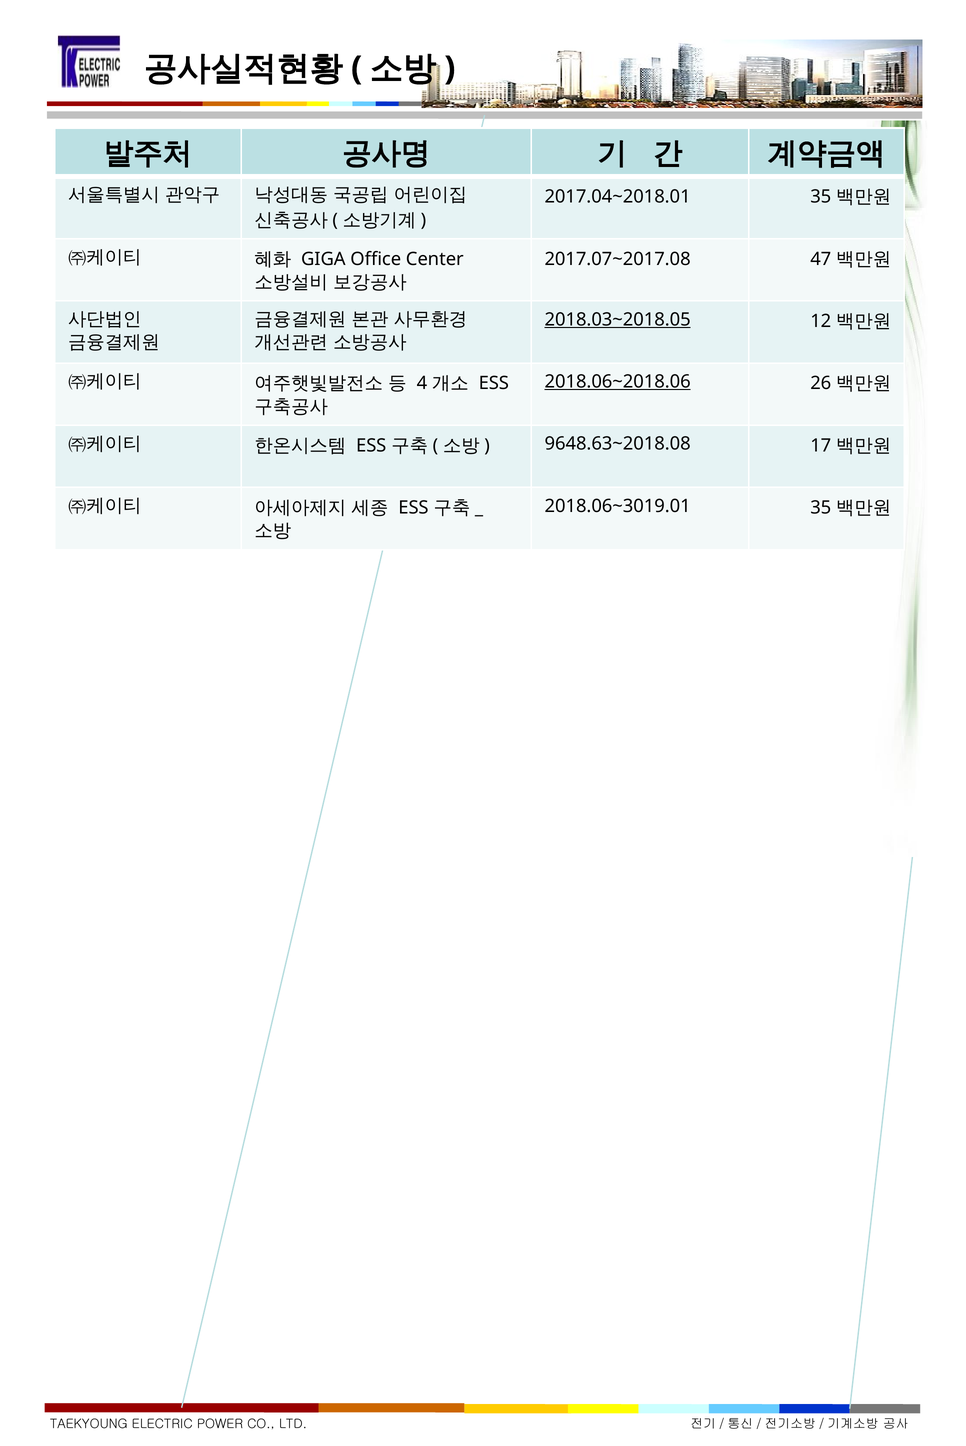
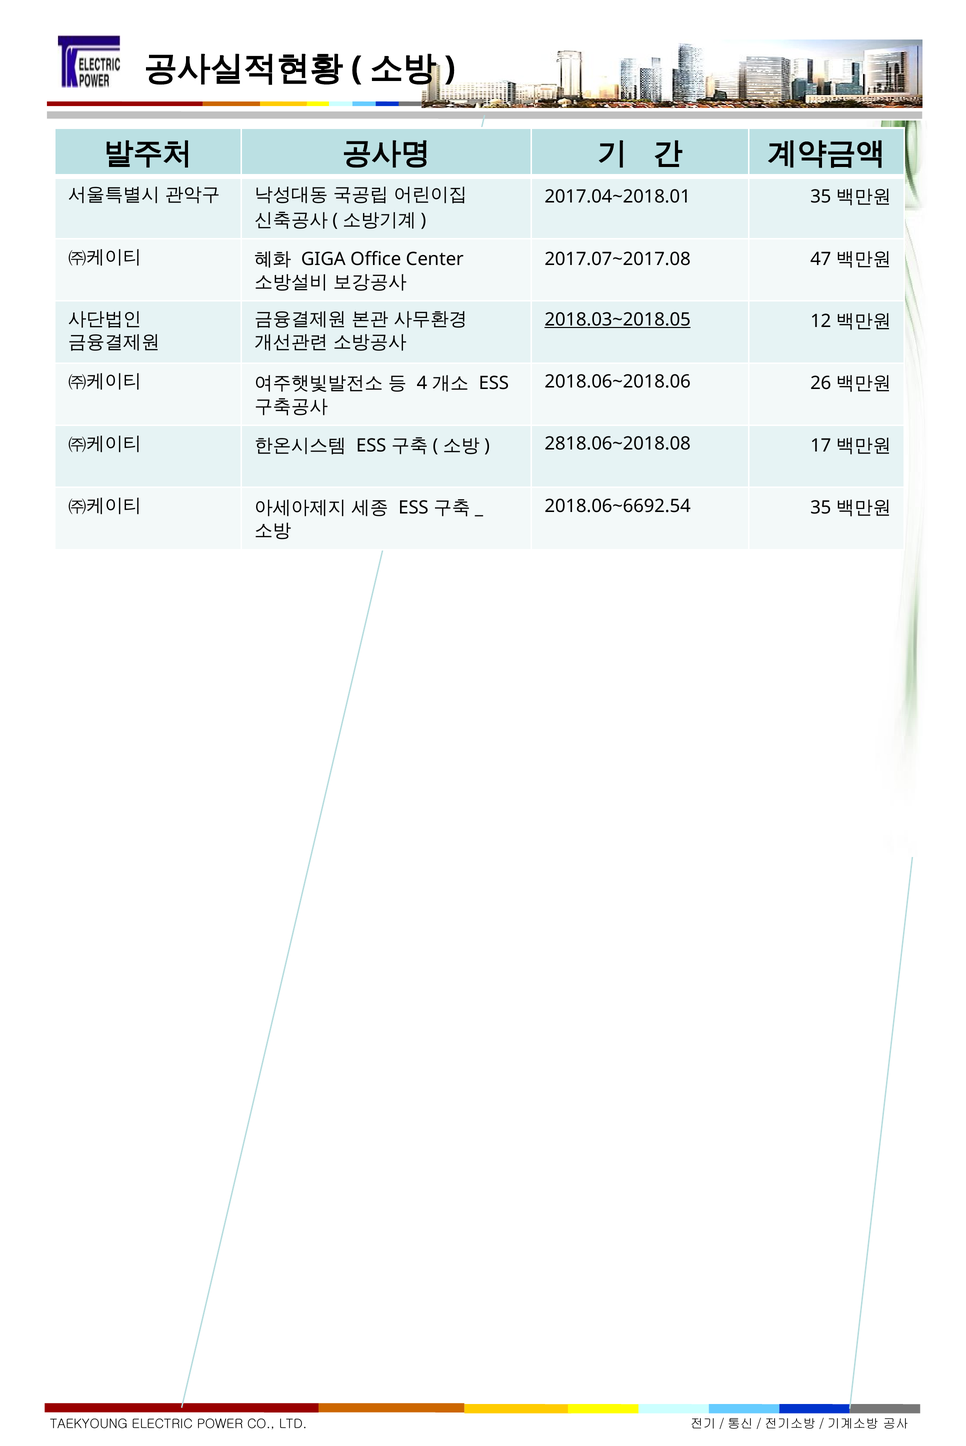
2018.06~2018.06 underline: present -> none
9648.63~2018.08: 9648.63~2018.08 -> 2818.06~2018.08
2018.06~3019.01: 2018.06~3019.01 -> 2018.06~6692.54
